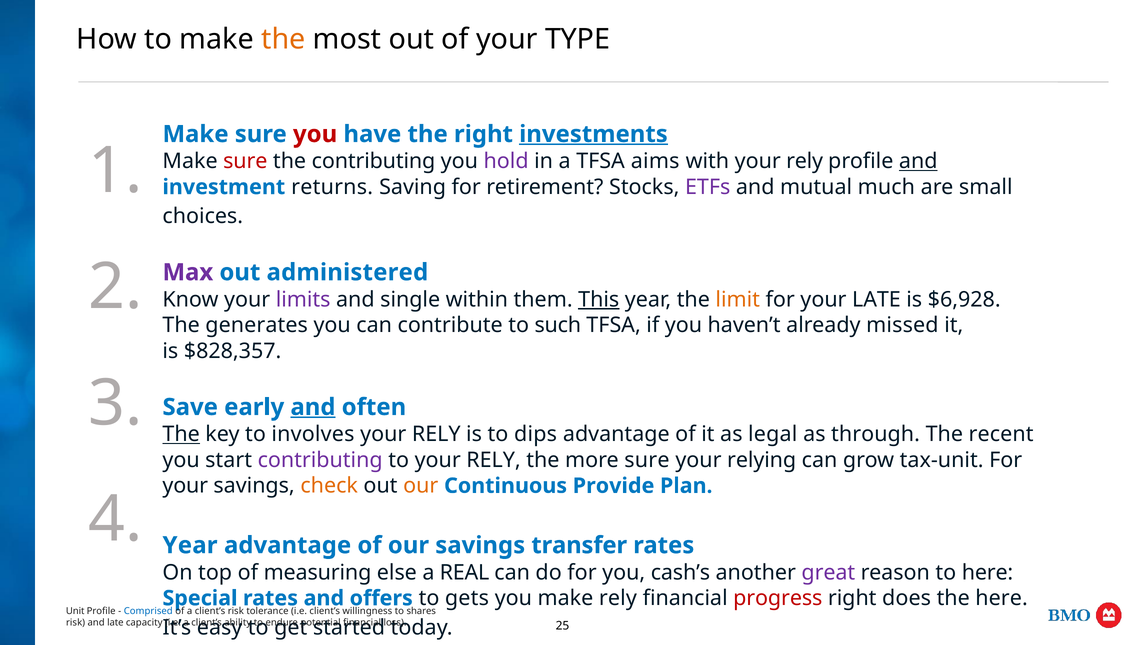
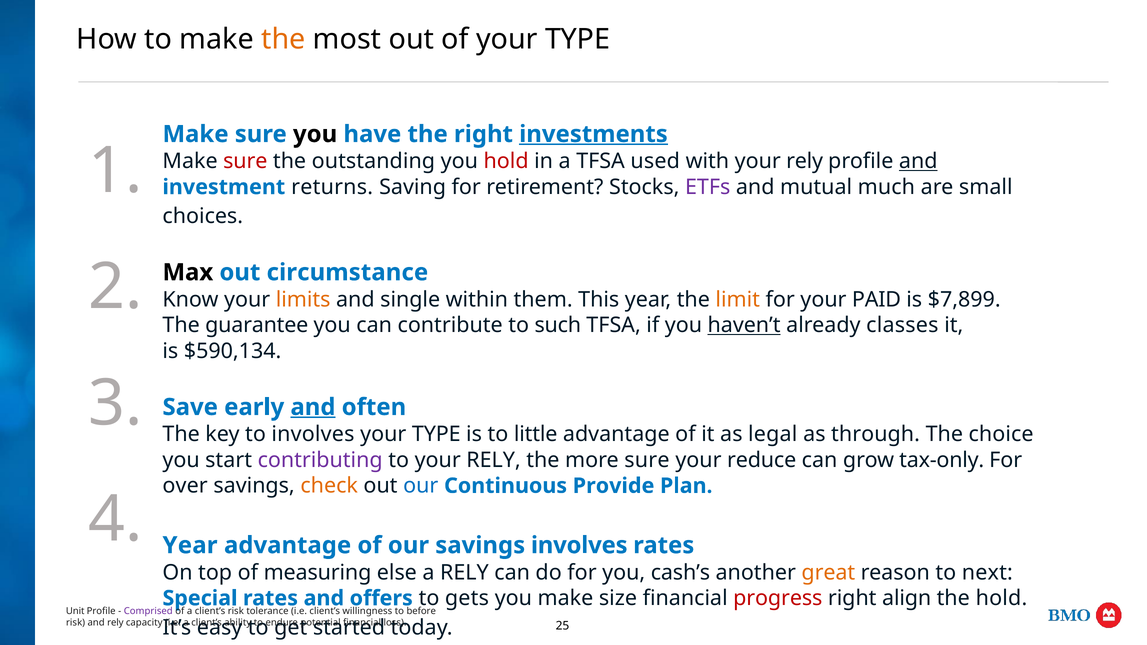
you at (315, 134) colour: red -> black
the contributing: contributing -> outstanding
hold at (506, 161) colour: purple -> red
aims: aims -> used
Max colour: purple -> black
administered: administered -> circumstance
limits colour: purple -> orange
This underline: present -> none
your LATE: LATE -> PAID
$6,928: $6,928 -> $7,899
generates: generates -> guarantee
haven’t underline: none -> present
missed: missed -> classes
$828,357: $828,357 -> $590,134
The at (181, 434) underline: present -> none
RELY at (436, 434): RELY -> TYPE
dips: dips -> little
recent: recent -> choice
relying: relying -> reduce
tax-unit: tax-unit -> tax-only
your at (185, 486): your -> over
our at (421, 486) colour: orange -> blue
savings transfer: transfer -> involves
a REAL: REAL -> RELY
great colour: purple -> orange
to here: here -> next
make rely: rely -> size
does: does -> align
the here: here -> hold
Comprised colour: blue -> purple
shares: shares -> before
and late: late -> rely
